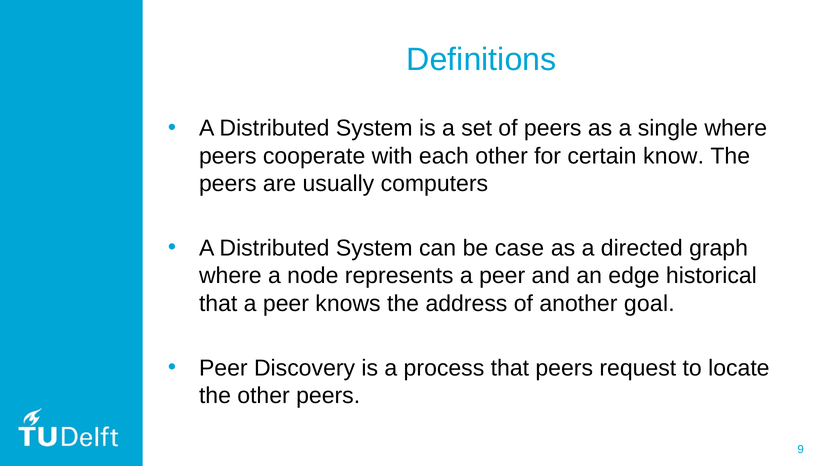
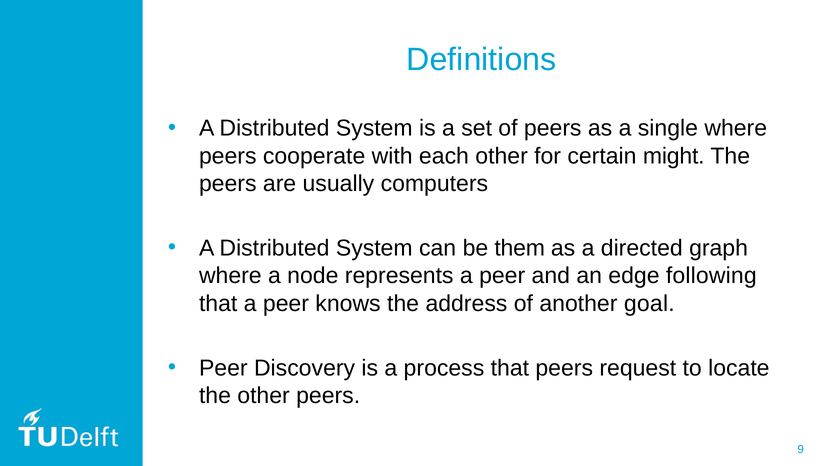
know: know -> might
case: case -> them
historical: historical -> following
